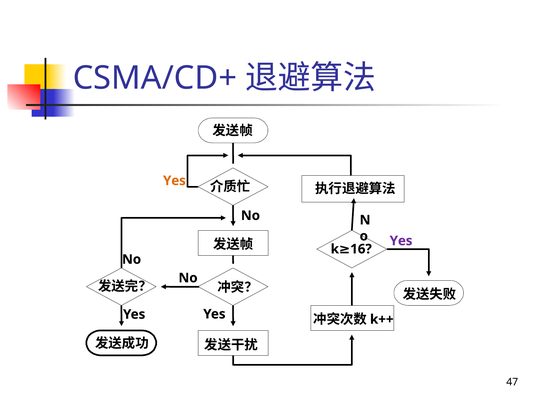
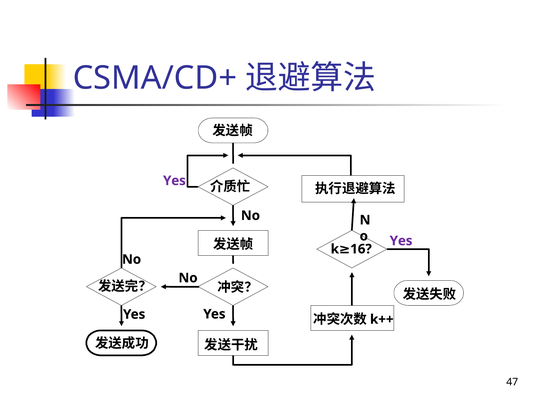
Yes at (174, 181) colour: orange -> purple
